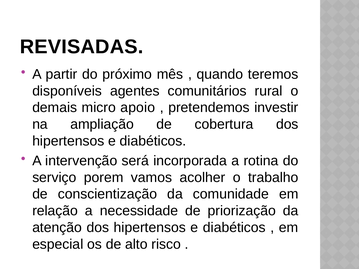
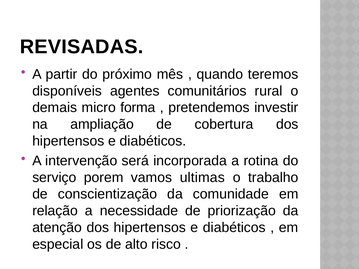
apoio: apoio -> forma
acolher: acolher -> ultimas
